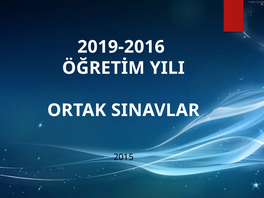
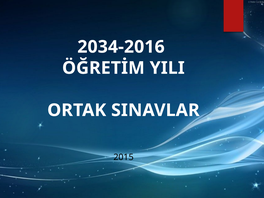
2019-2016: 2019-2016 -> 2034-2016
